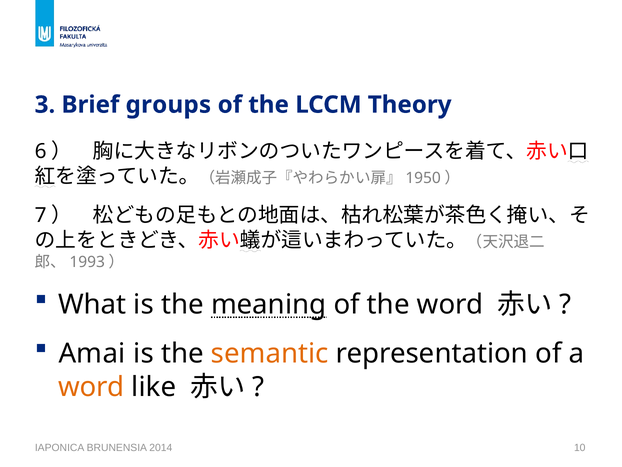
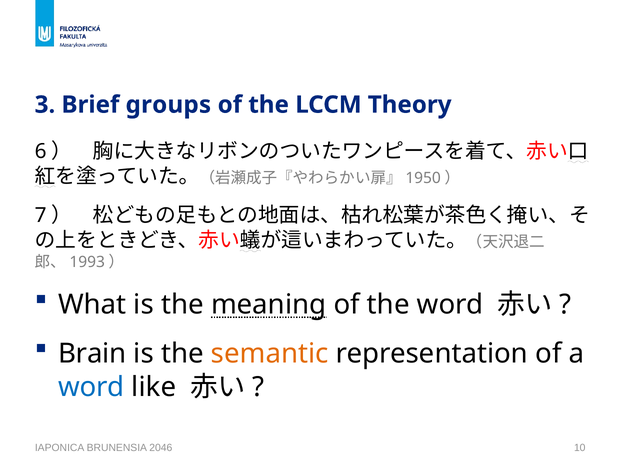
Amai: Amai -> Brain
word at (91, 387) colour: orange -> blue
2014: 2014 -> 2046
